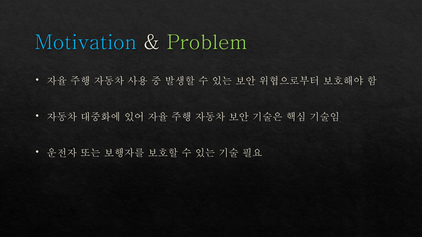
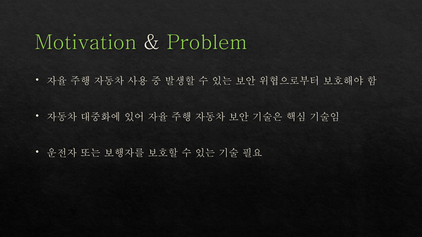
Motivation colour: light blue -> light green
